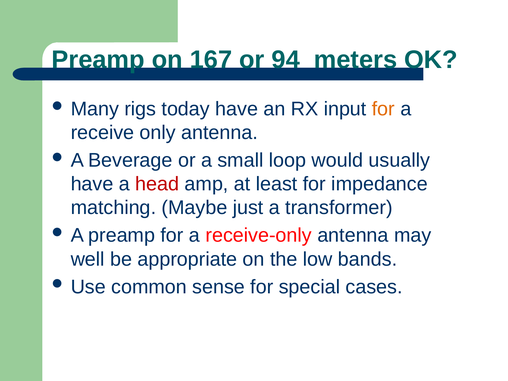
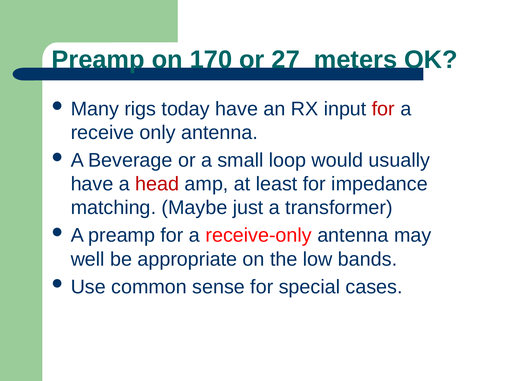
167: 167 -> 170
94: 94 -> 27
for at (383, 109) colour: orange -> red
